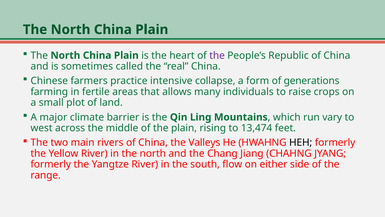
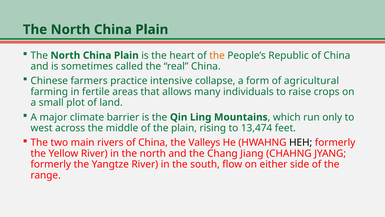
the at (217, 55) colour: purple -> orange
generations: generations -> agricultural
vary: vary -> only
